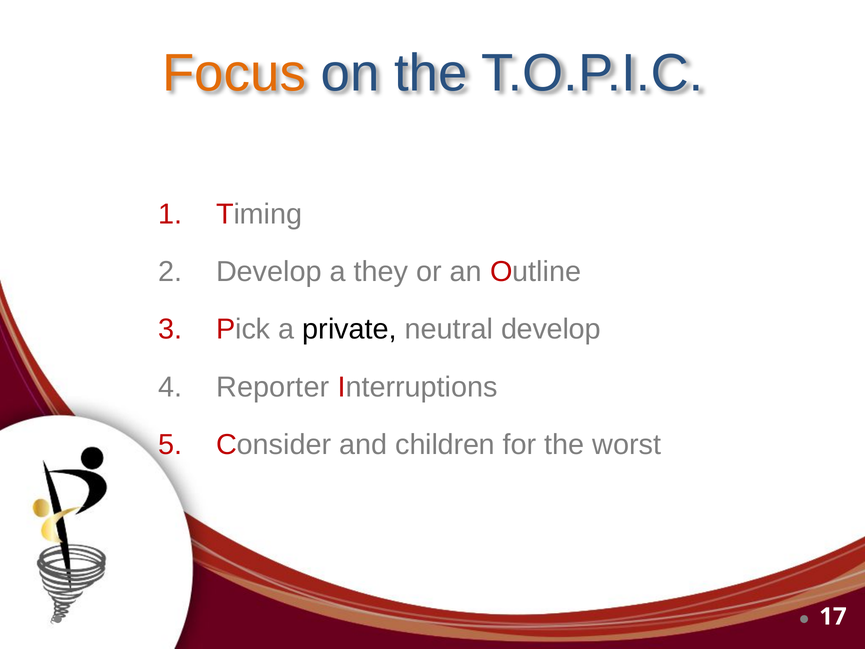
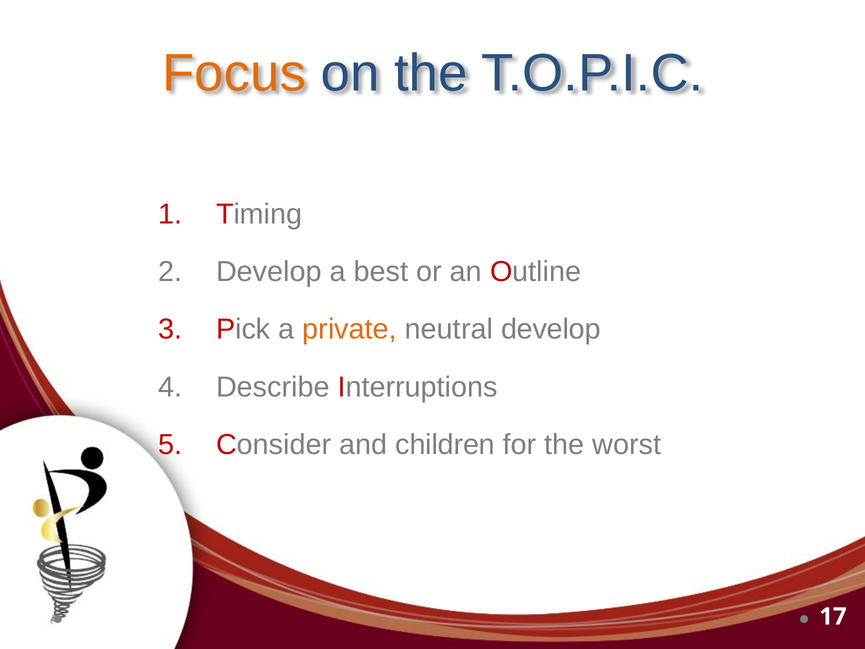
they: they -> best
private colour: black -> orange
Reporter: Reporter -> Describe
